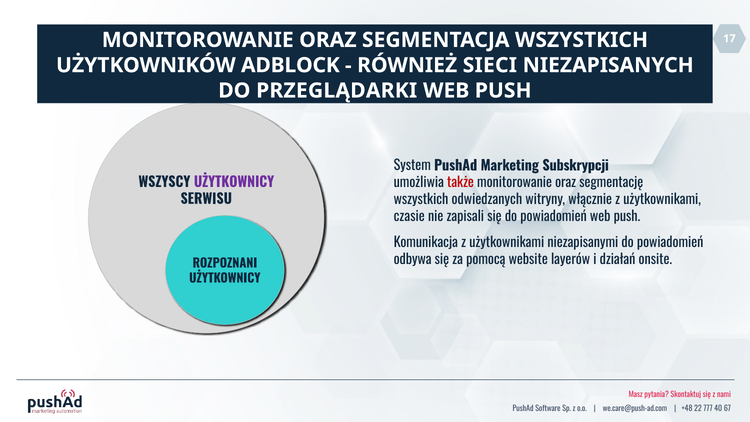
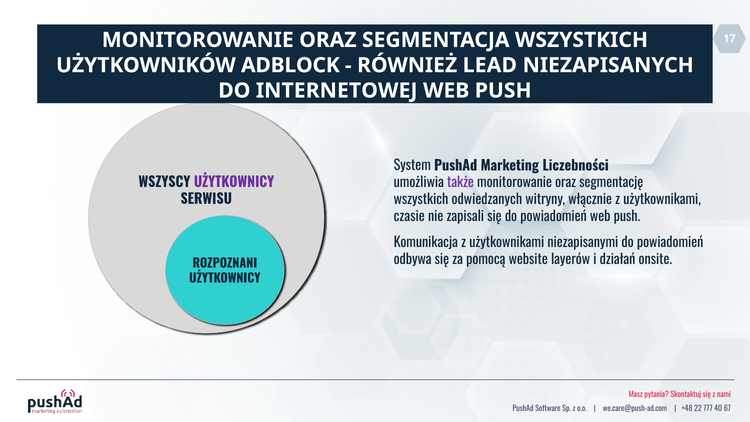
SIECI: SIECI -> LEAD
PRZEGLĄDARKI: PRZEGLĄDARKI -> INTERNETOWEJ
Subskrypcji: Subskrypcji -> Liczebności
także colour: red -> purple
